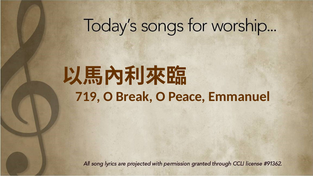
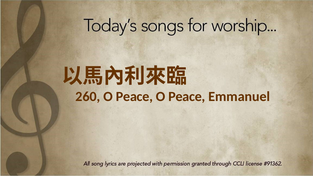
719: 719 -> 260
Break at (134, 97): Break -> Peace
